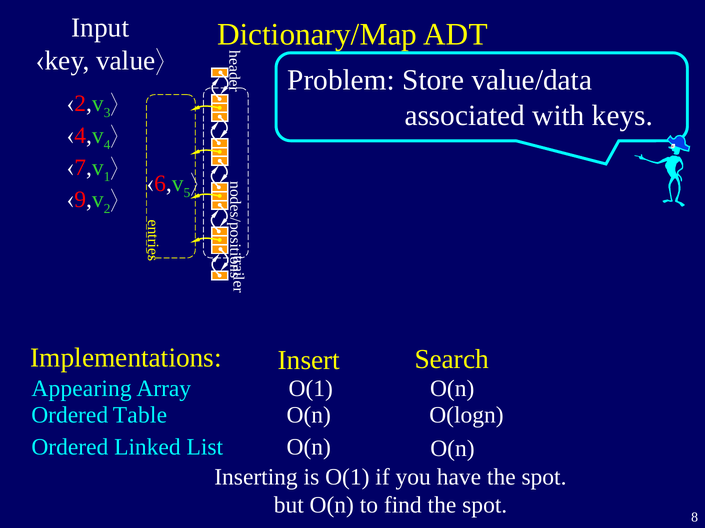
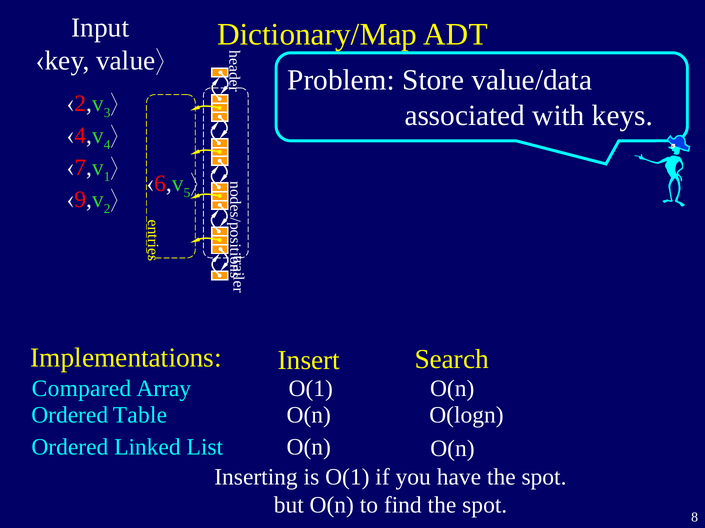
Appearing: Appearing -> Compared
